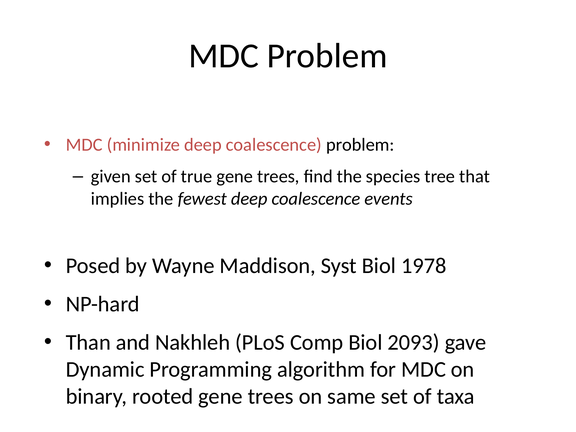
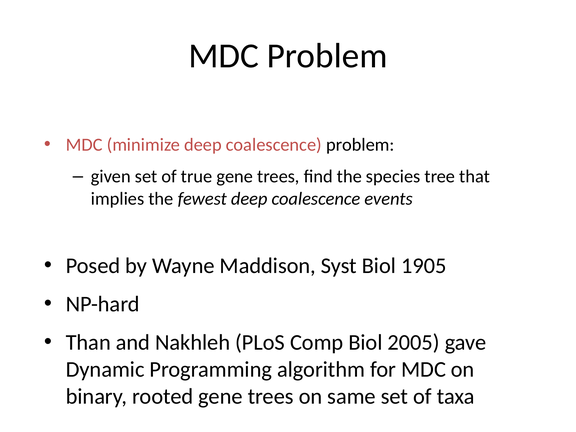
1978: 1978 -> 1905
2093: 2093 -> 2005
